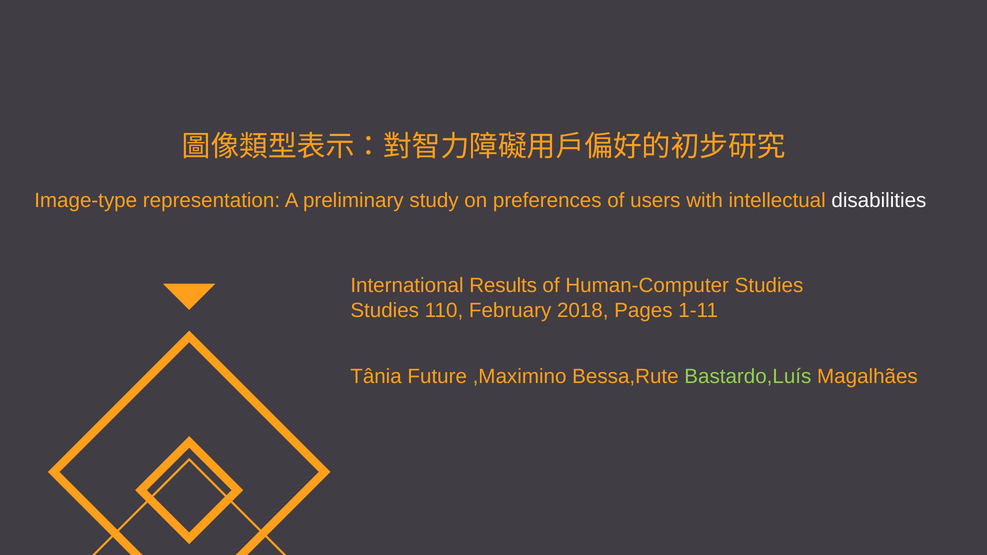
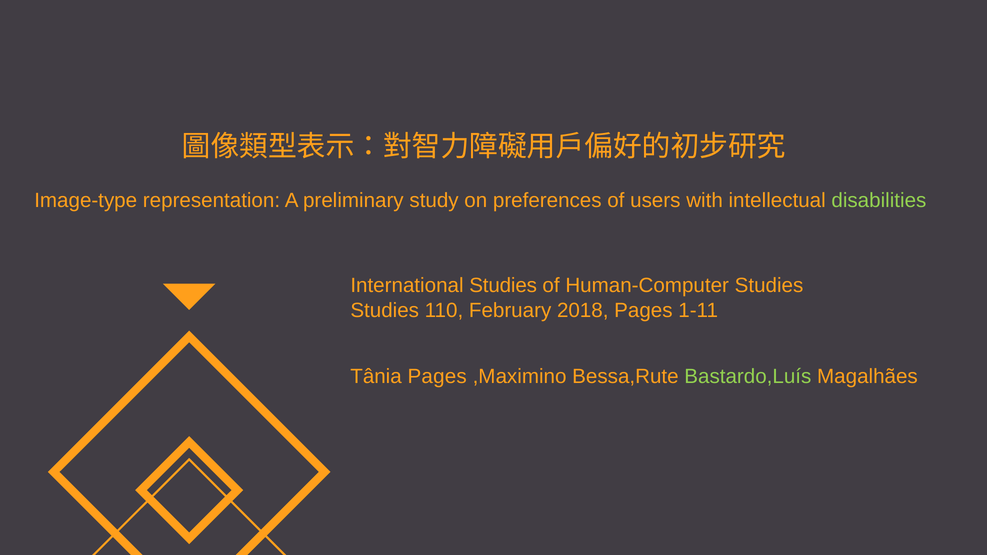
disabilities colour: white -> light green
International Results: Results -> Studies
Tânia Future: Future -> Pages
